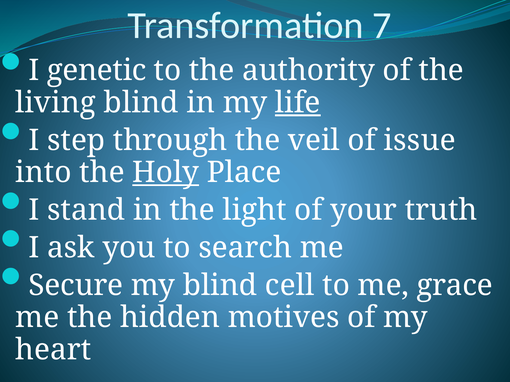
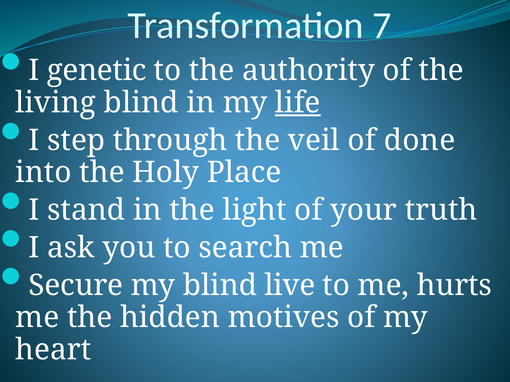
issue: issue -> done
Holy underline: present -> none
cell: cell -> live
grace: grace -> hurts
